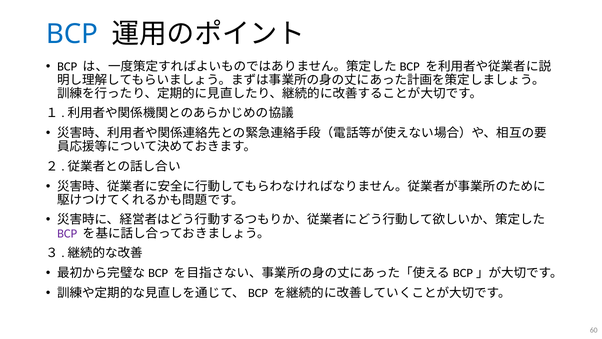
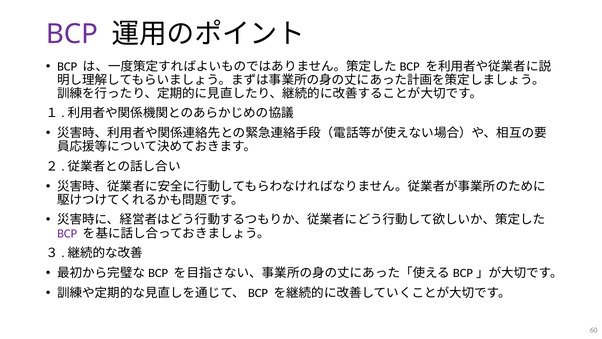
BCP at (72, 34) colour: blue -> purple
